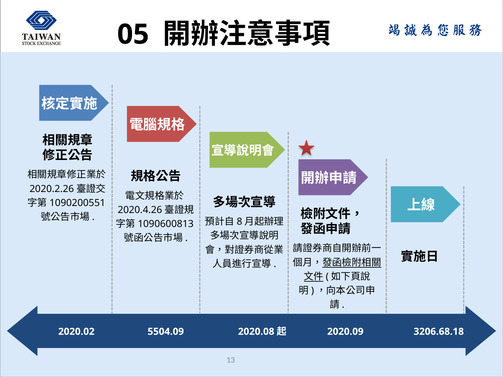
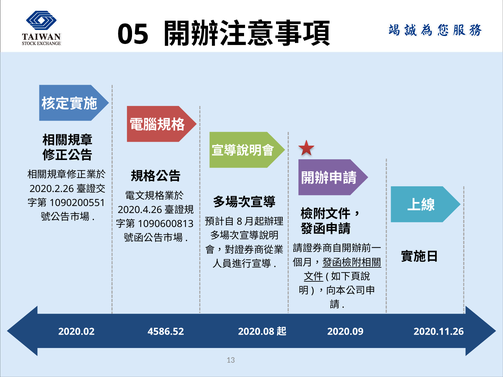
5504.09: 5504.09 -> 4586.52
3206.68.18: 3206.68.18 -> 2020.11.26
